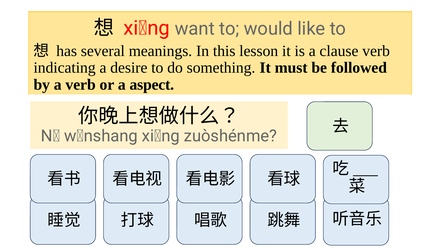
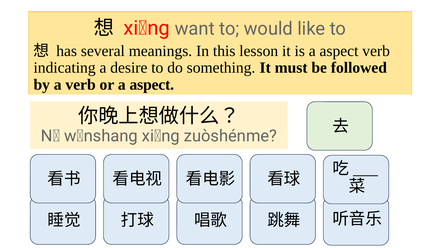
is a clause: clause -> aspect
